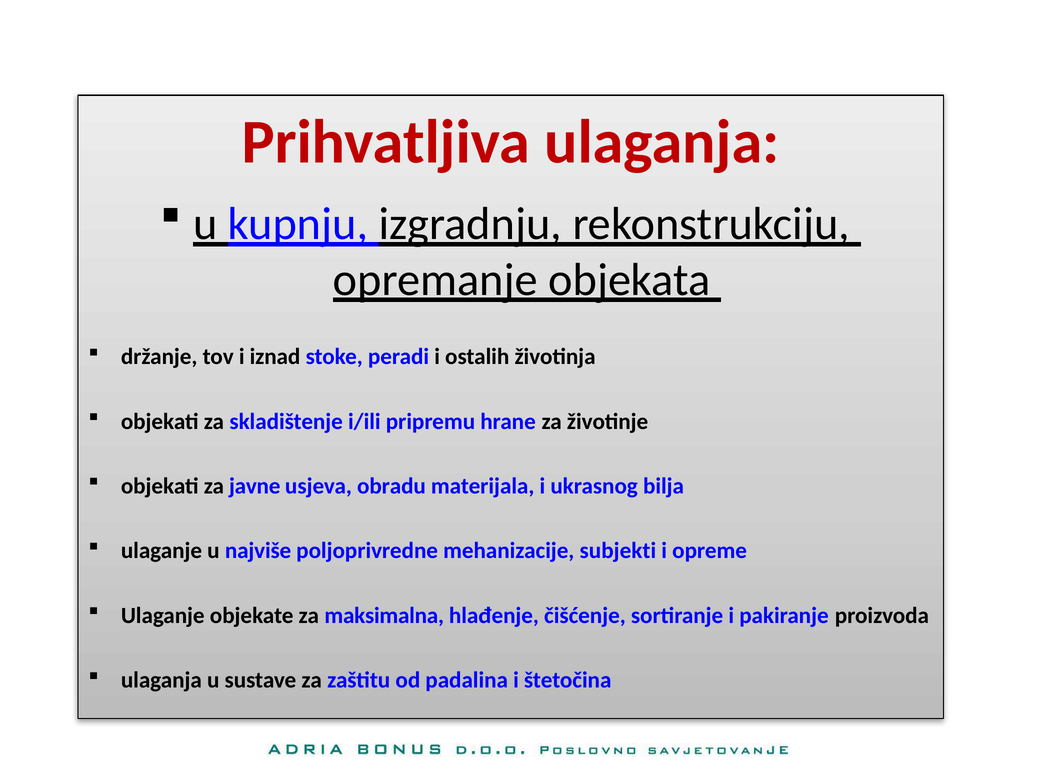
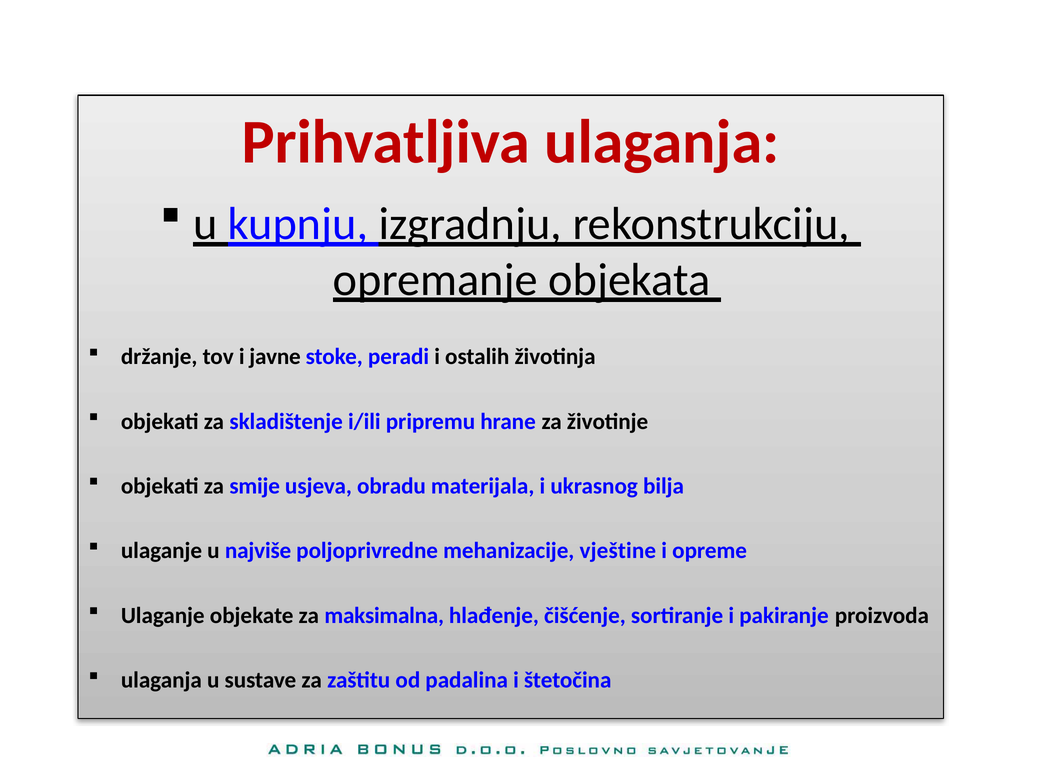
iznad: iznad -> javne
javne: javne -> smije
subjekti: subjekti -> vještine
